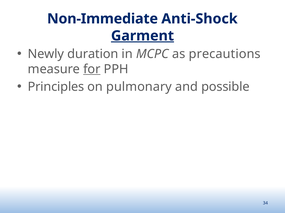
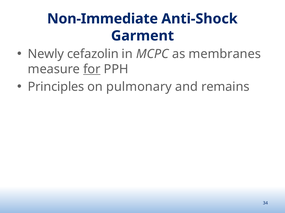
Garment underline: present -> none
duration: duration -> cefazolin
precautions: precautions -> membranes
possible: possible -> remains
